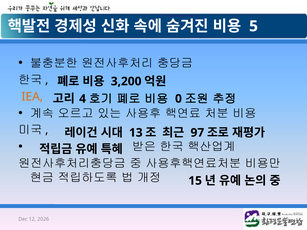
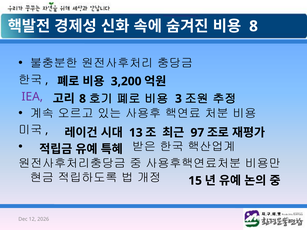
5 at (254, 26): 5 -> 8
IEA colour: orange -> purple
4 at (83, 99): 4 -> 8
0: 0 -> 3
